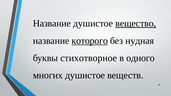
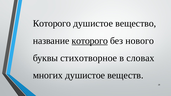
Название at (52, 23): Название -> Которого
вещество underline: present -> none
нудная: нудная -> нового
одного: одного -> словах
